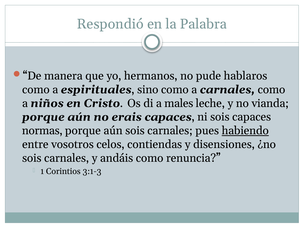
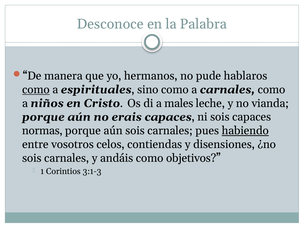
Respondió: Respondió -> Desconoce
como at (36, 90) underline: none -> present
renuncia: renuncia -> objetivos
